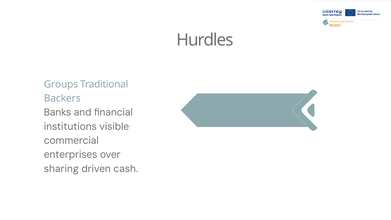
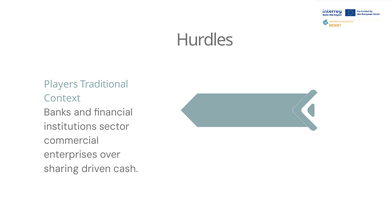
Groups: Groups -> Players
Backers: Backers -> Context
visible: visible -> sector
